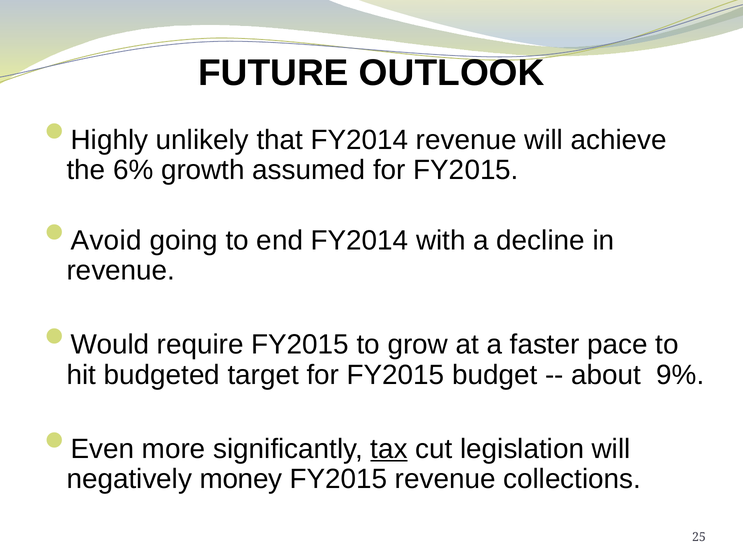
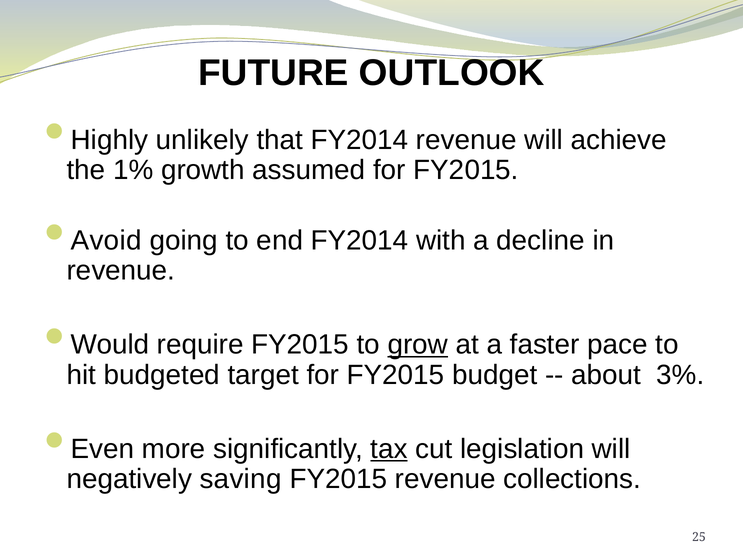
6%: 6% -> 1%
grow underline: none -> present
9%: 9% -> 3%
money: money -> saving
